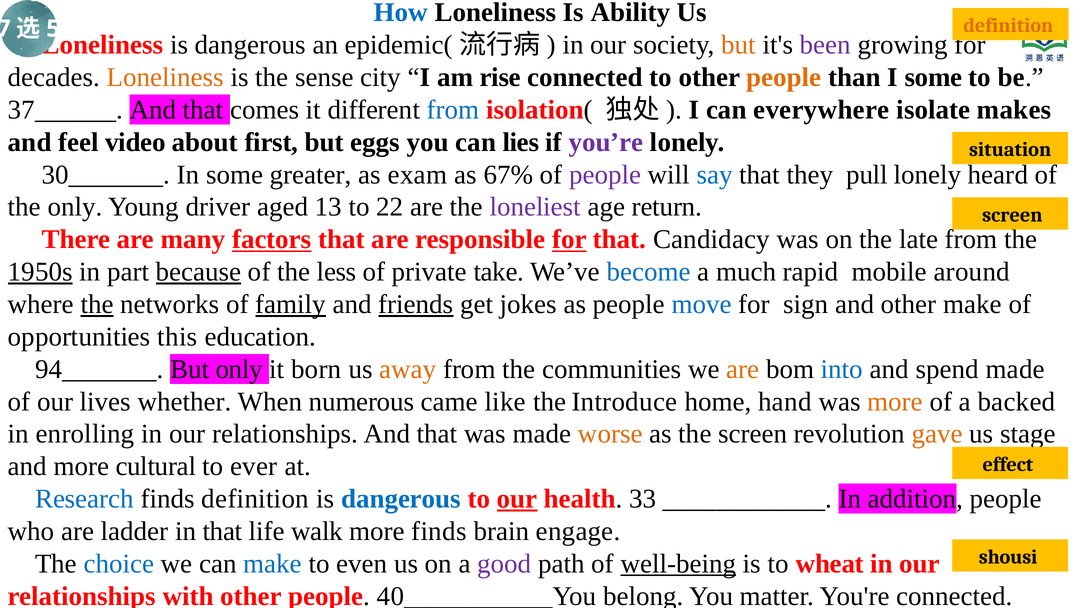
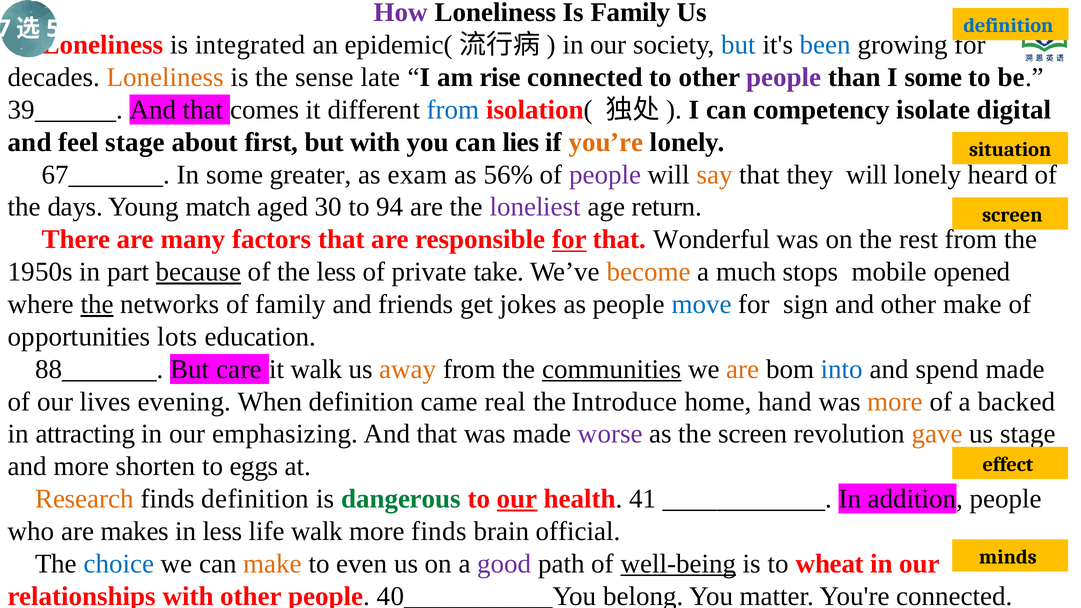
How colour: blue -> purple
Is Ability: Ability -> Family
definition at (1008, 25) colour: orange -> blue
dangerous at (250, 45): dangerous -> integrated
but at (739, 45) colour: orange -> blue
been colour: purple -> blue
city: city -> late
people at (784, 77) colour: orange -> purple
37______: 37______ -> 39______
everywhere: everywhere -> competency
makes: makes -> digital
feel video: video -> stage
but eggs: eggs -> with
you’re colour: purple -> orange
30_______: 30_______ -> 67_______
67%: 67% -> 56%
say colour: blue -> orange
they pull: pull -> will
the only: only -> days
driver: driver -> match
13: 13 -> 30
22: 22 -> 94
factors underline: present -> none
Candidacy: Candidacy -> Wonderful
late: late -> rest
1950s underline: present -> none
become colour: blue -> orange
rapid: rapid -> stops
around: around -> opened
family at (291, 304) underline: present -> none
friends underline: present -> none
this: this -> lots
94_______: 94_______ -> 88_______
But only: only -> care
it born: born -> walk
communities underline: none -> present
whether: whether -> evening
When numerous: numerous -> definition
like: like -> real
enrolling: enrolling -> attracting
relationships at (285, 434): relationships -> emphasizing
worse colour: orange -> purple
cultural: cultural -> shorten
ever: ever -> eggs
Research colour: blue -> orange
dangerous at (401, 499) colour: blue -> green
33: 33 -> 41
ladder: ladder -> makes
in that: that -> less
engage: engage -> official
shousi: shousi -> minds
make at (273, 564) colour: blue -> orange
